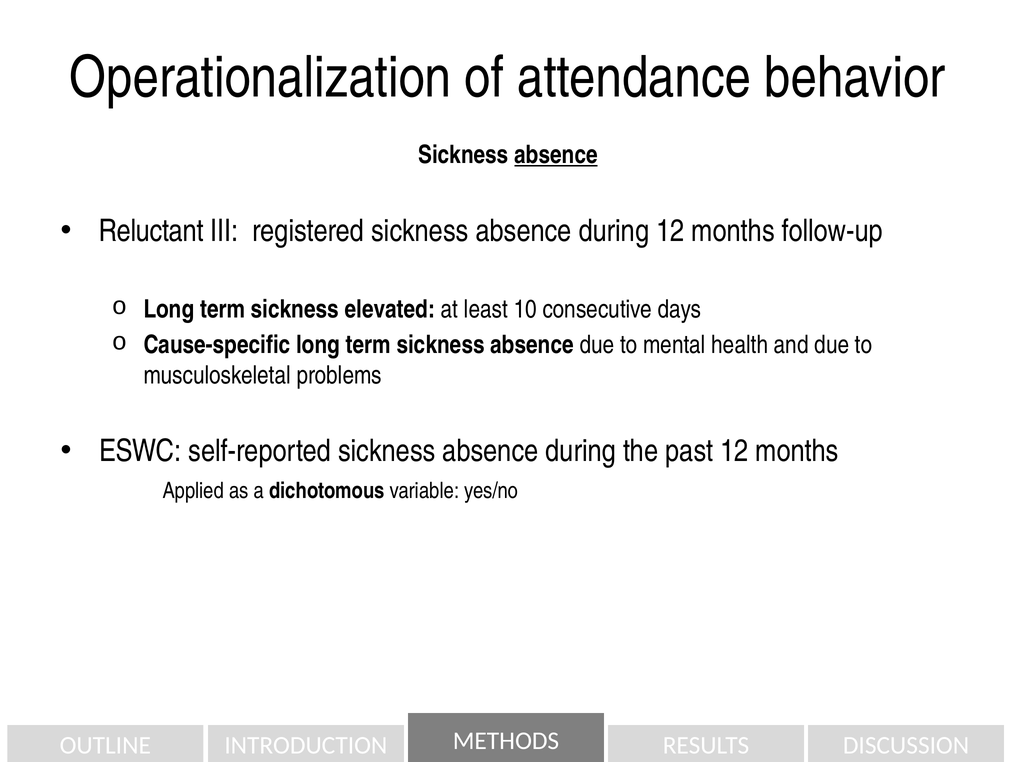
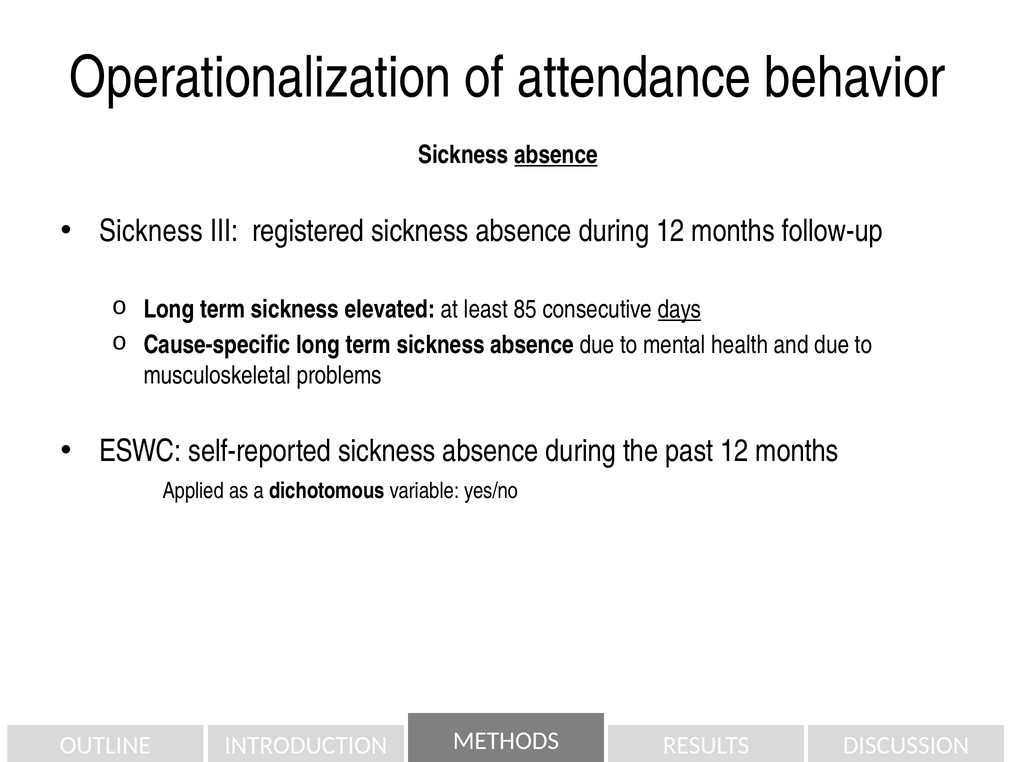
Reluctant at (151, 231): Reluctant -> Sickness
10: 10 -> 85
days underline: none -> present
